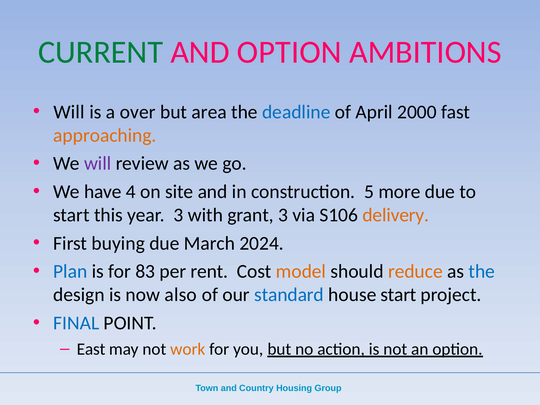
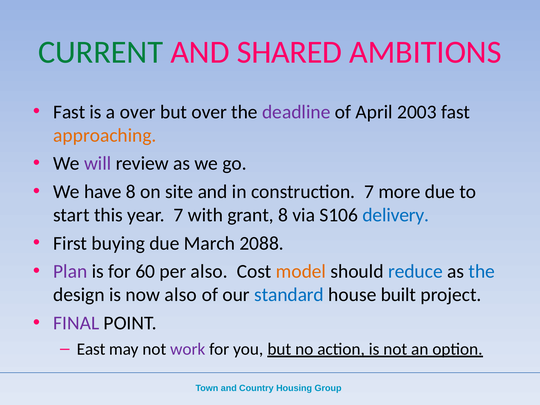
AND OPTION: OPTION -> SHARED
Will at (69, 112): Will -> Fast
but area: area -> over
deadline colour: blue -> purple
2000: 2000 -> 2003
have 4: 4 -> 8
construction 5: 5 -> 7
year 3: 3 -> 7
grant 3: 3 -> 8
delivery colour: orange -> blue
2024: 2024 -> 2088
Plan colour: blue -> purple
83: 83 -> 60
per rent: rent -> also
reduce colour: orange -> blue
house start: start -> built
FINAL colour: blue -> purple
work colour: orange -> purple
